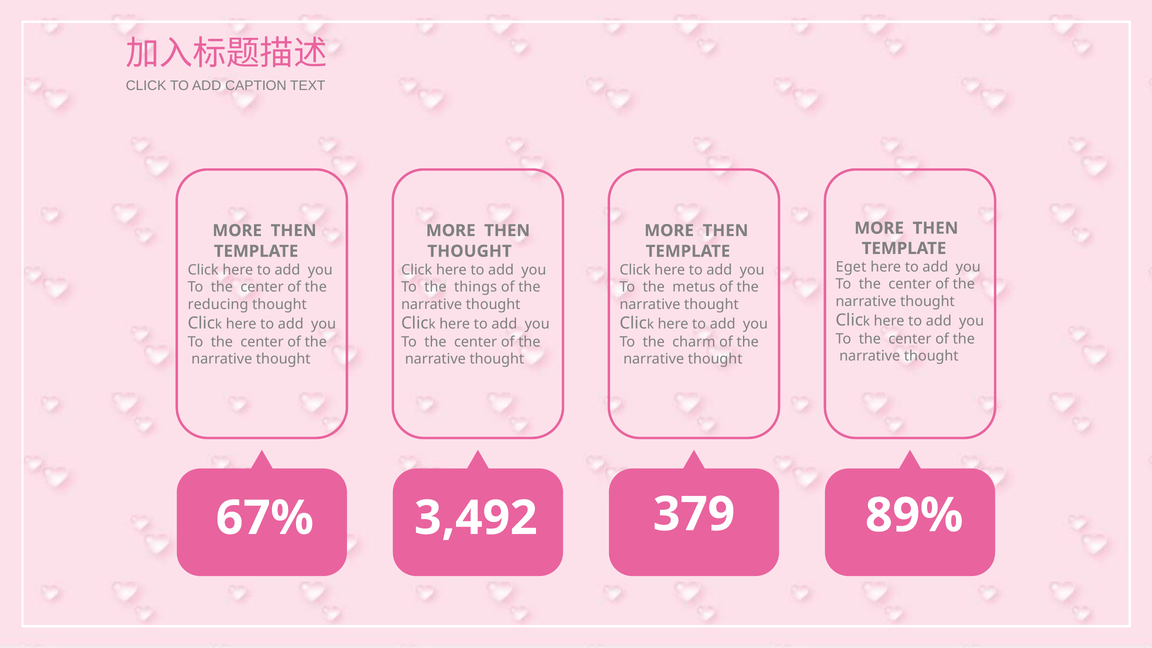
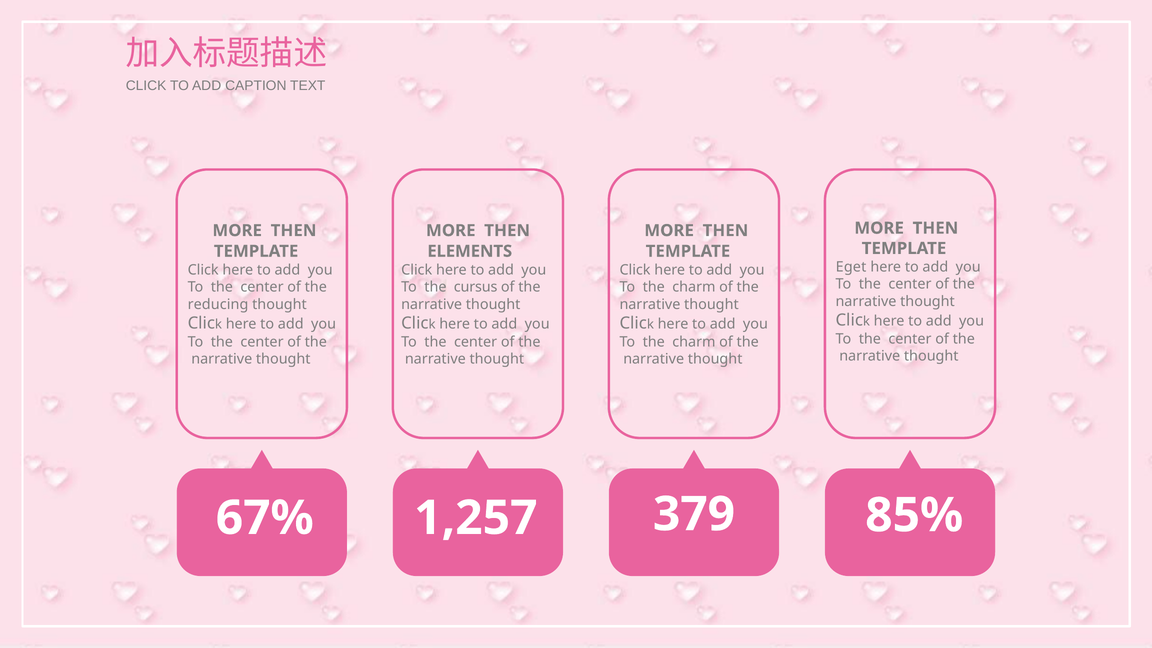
THOUGHT at (470, 251): THOUGHT -> ELEMENTS
things: things -> cursus
metus at (694, 287): metus -> charm
3,492: 3,492 -> 1,257
89%: 89% -> 85%
